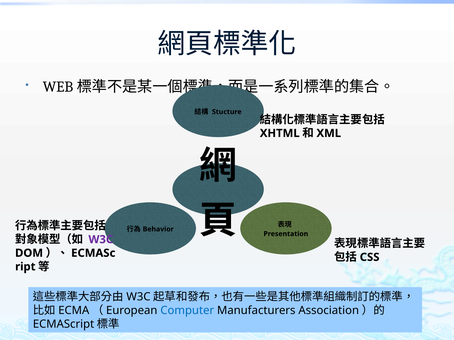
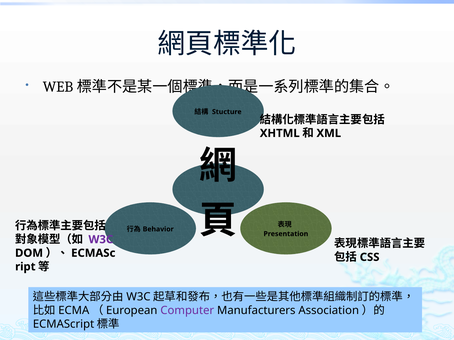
Computer colour: blue -> purple
